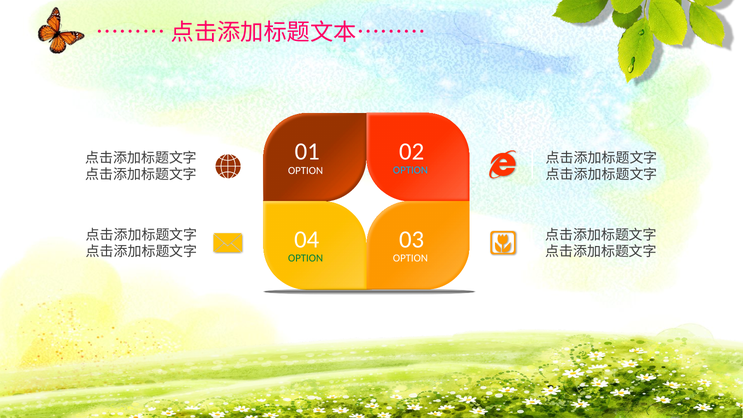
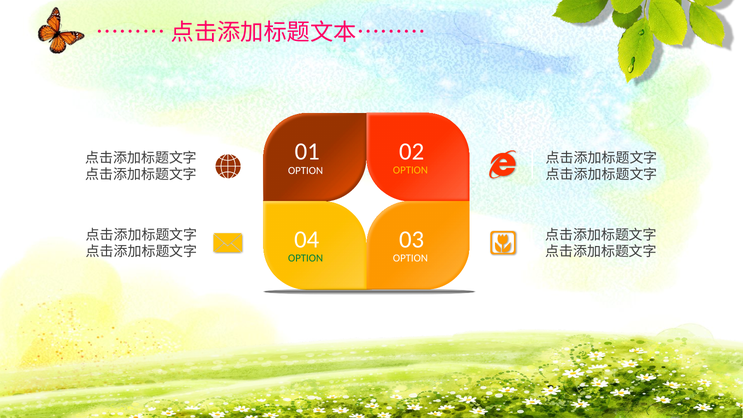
OPTION at (410, 170) colour: light blue -> yellow
